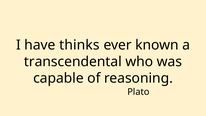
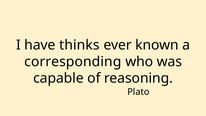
transcendental: transcendental -> corresponding
